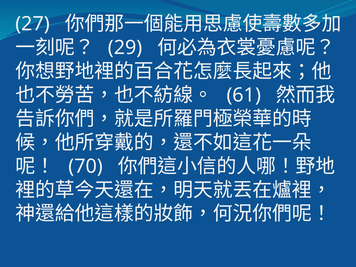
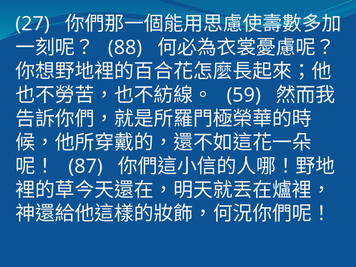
29: 29 -> 88
61: 61 -> 59
70: 70 -> 87
